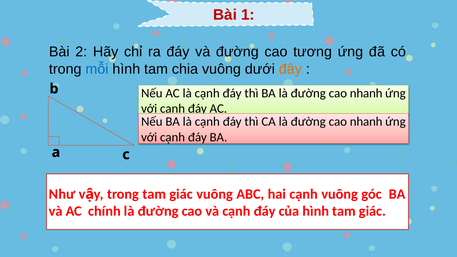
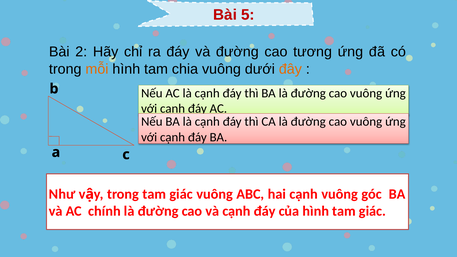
1: 1 -> 5
mỗi colour: blue -> orange
nhanh at (366, 93): nhanh -> vuông
nhanh at (366, 122): nhanh -> vuông
